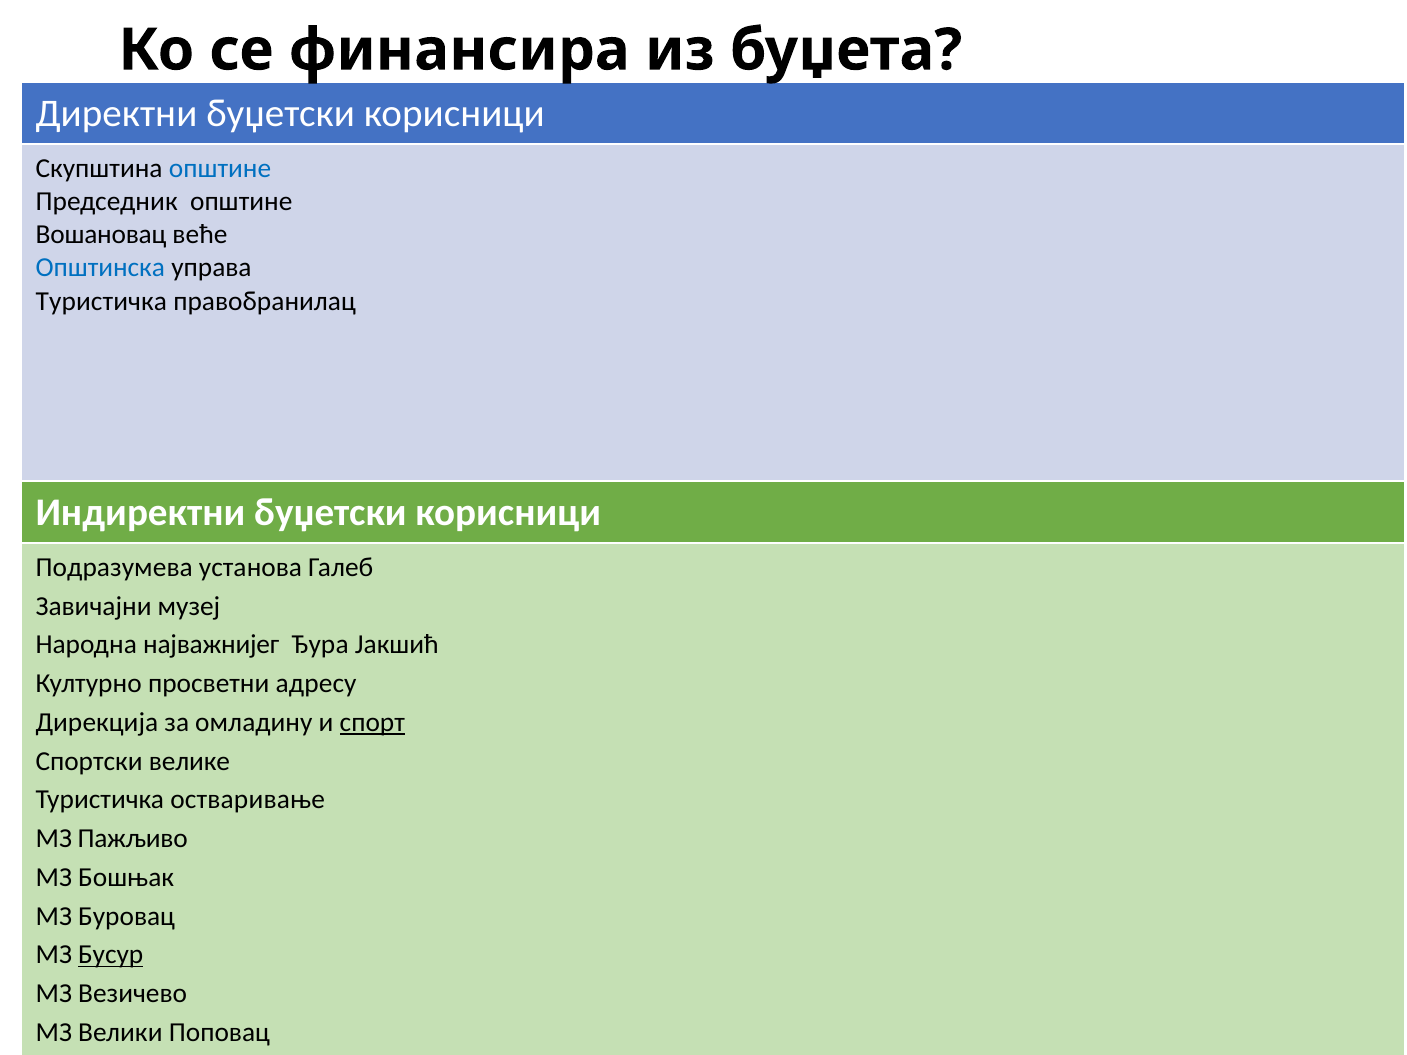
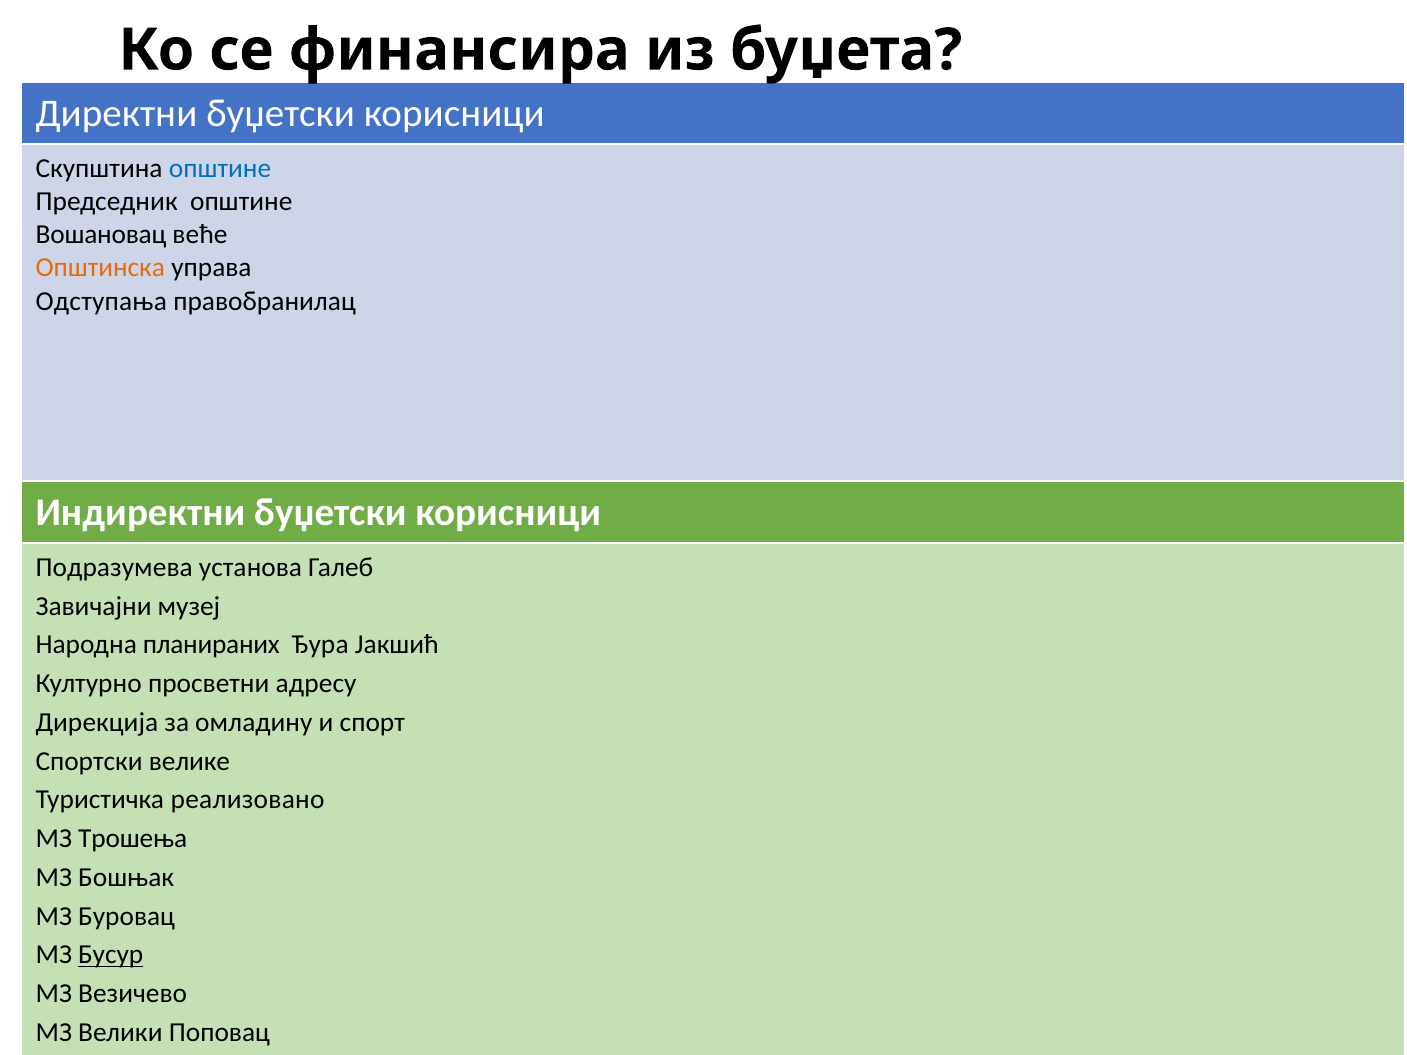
Општинска colour: blue -> orange
Туристичка at (101, 301): Туристичка -> Одступања
најважнијег: најважнијег -> планираних
спорт underline: present -> none
остваривање: остваривање -> реализовано
Пажљиво: Пажљиво -> Трошења
